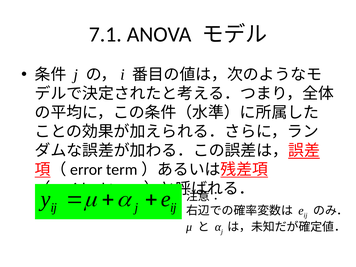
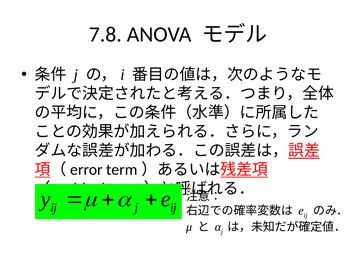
7.1: 7.1 -> 7.8
